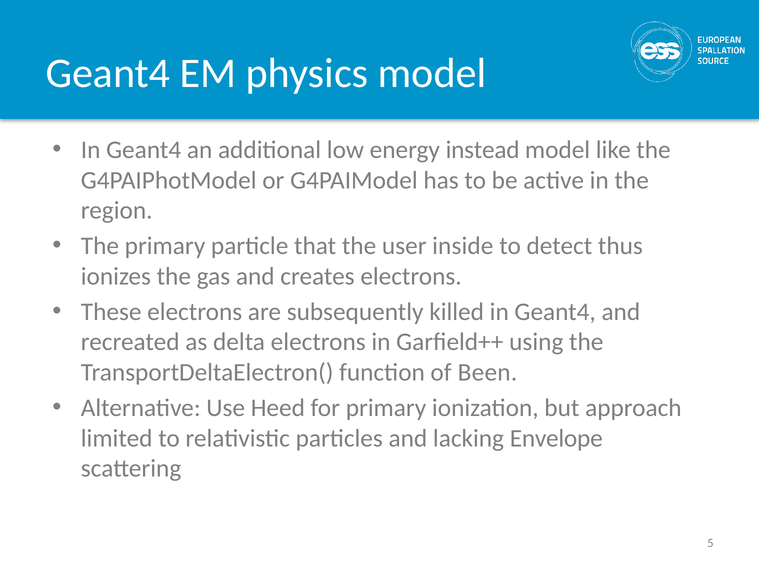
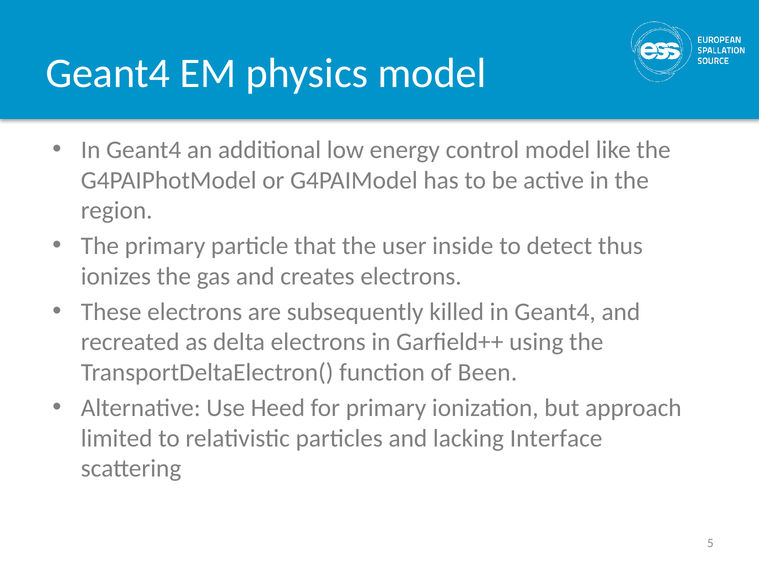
instead: instead -> control
Envelope: Envelope -> Interface
